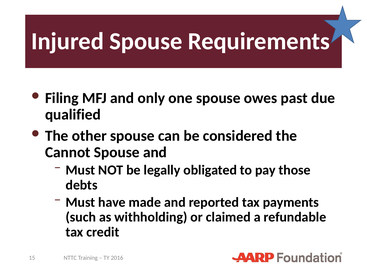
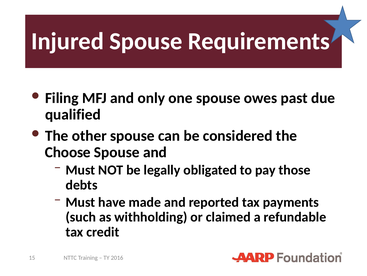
Cannot: Cannot -> Choose
